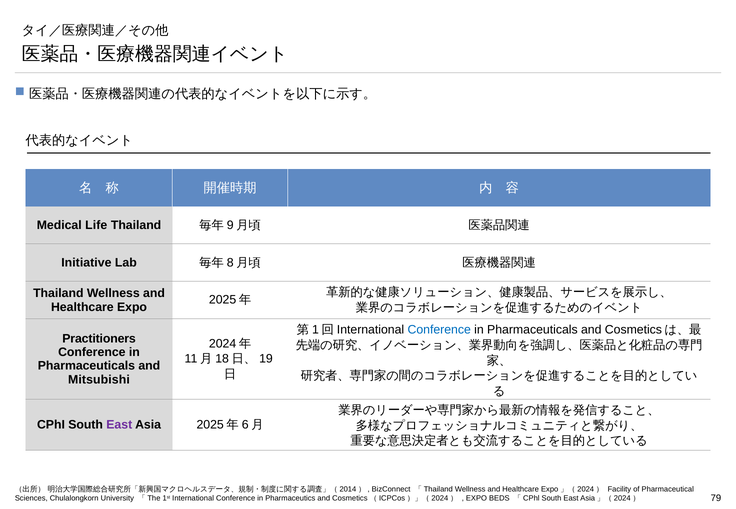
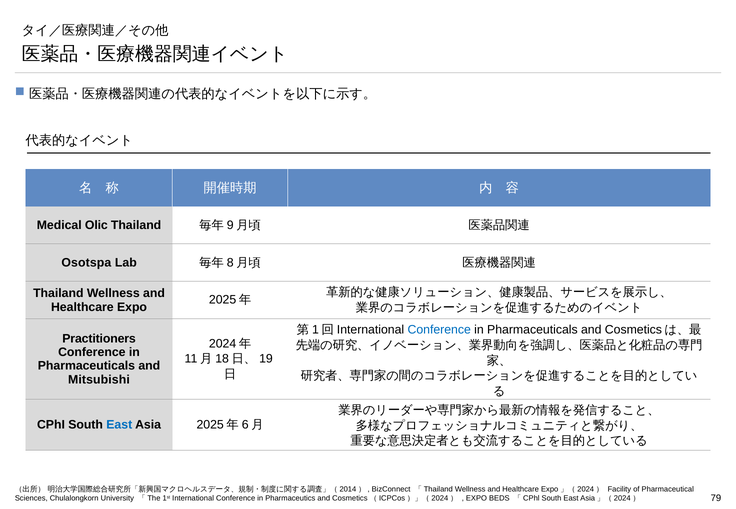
Life: Life -> Olic
Initiative: Initiative -> Osotspa
East at (119, 425) colour: purple -> blue
